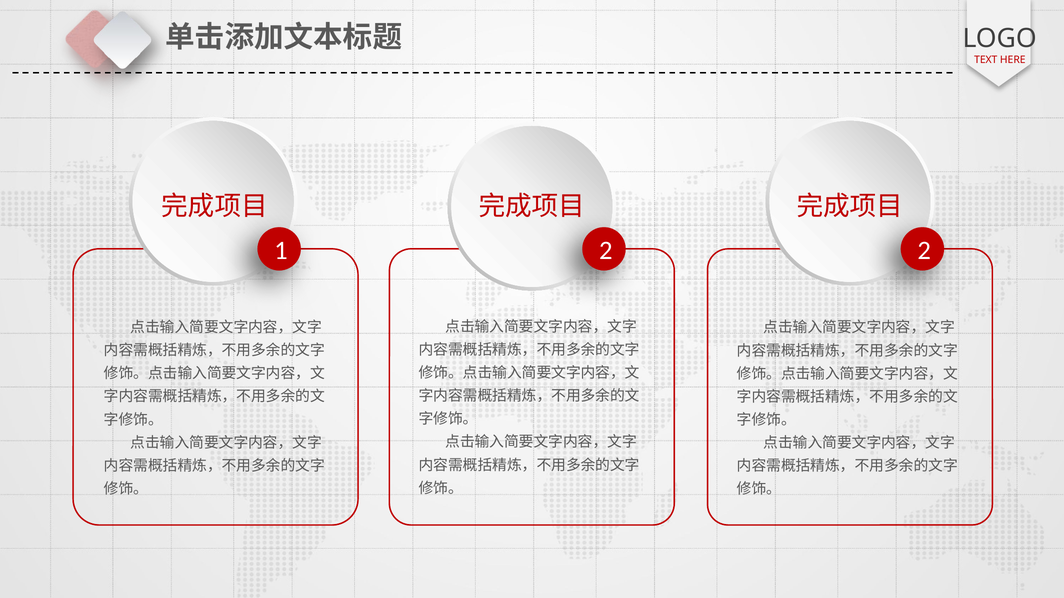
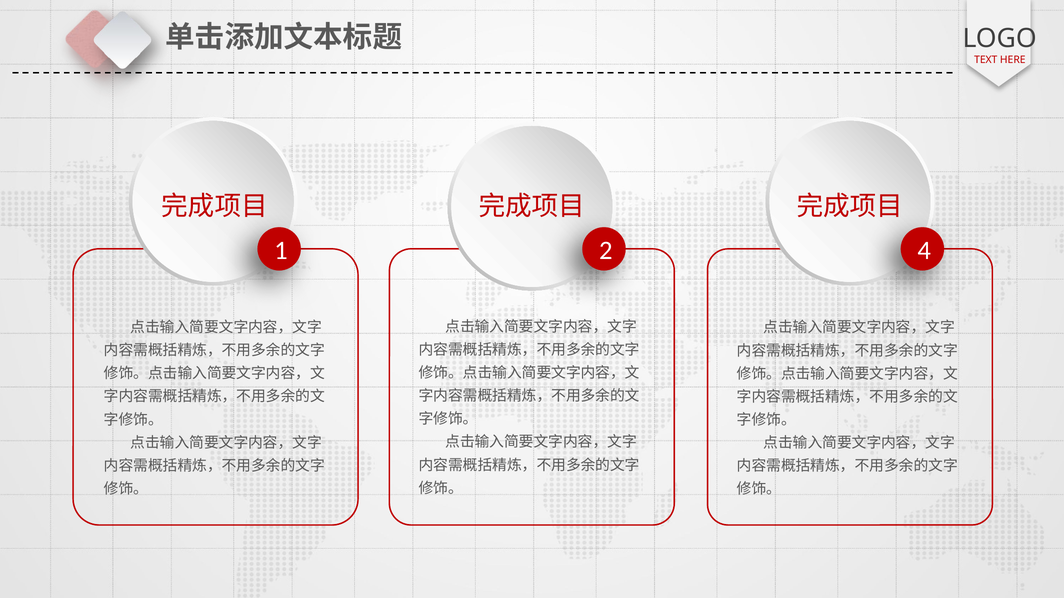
2 2: 2 -> 4
